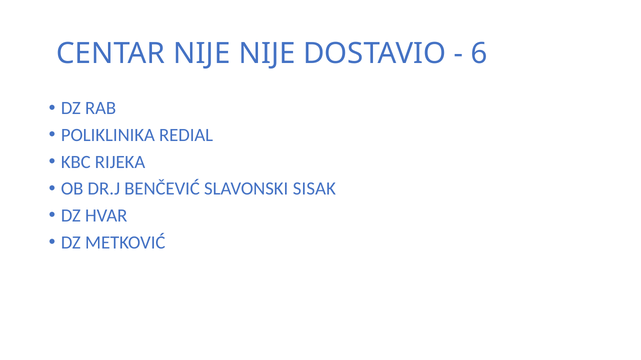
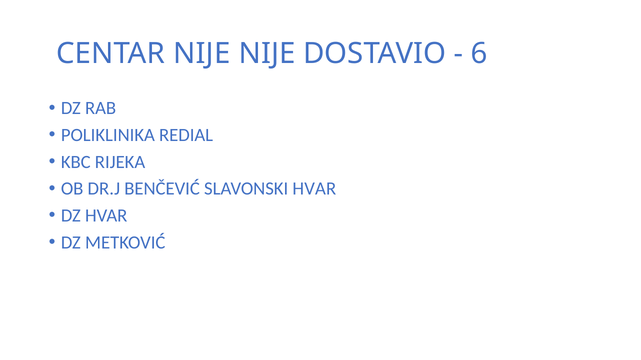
SLAVONSKI SISAK: SISAK -> HVAR
